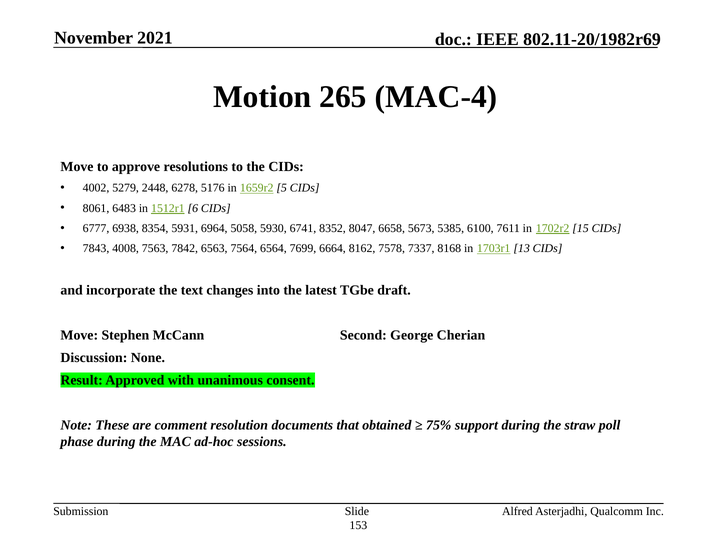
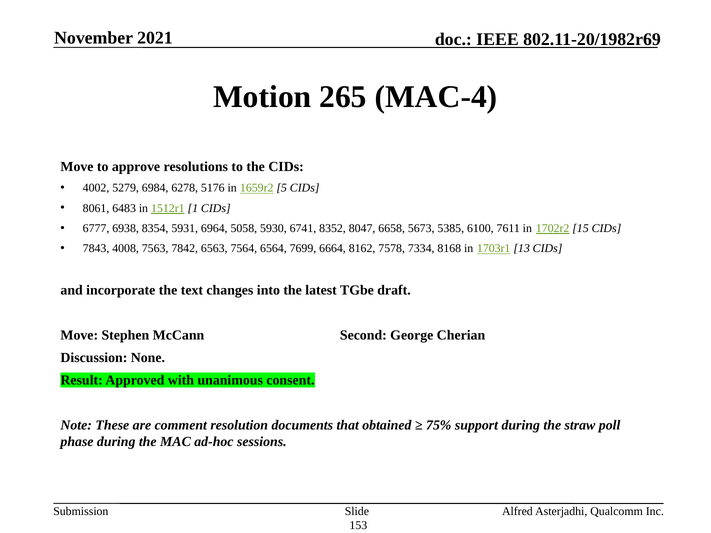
2448: 2448 -> 6984
6: 6 -> 1
7337: 7337 -> 7334
